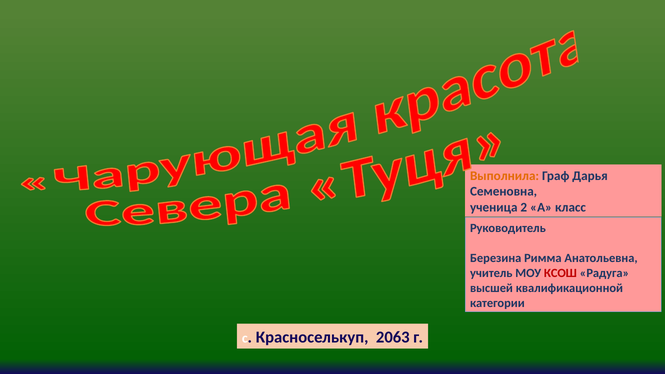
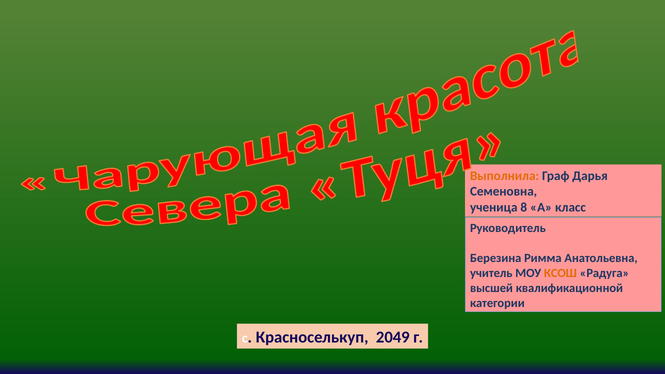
2: 2 -> 8
КСОШ colour: red -> orange
2063: 2063 -> 2049
